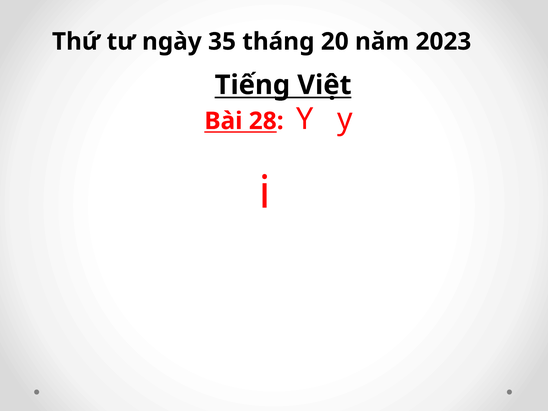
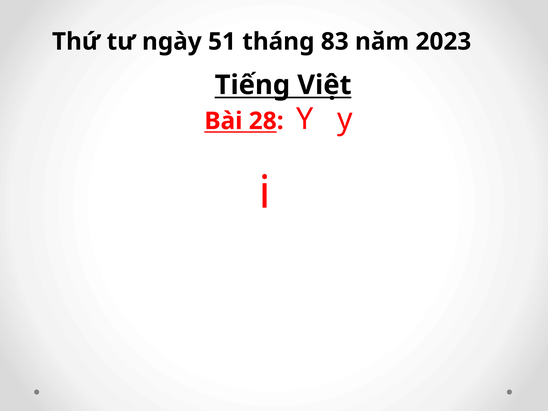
35: 35 -> 51
20: 20 -> 83
